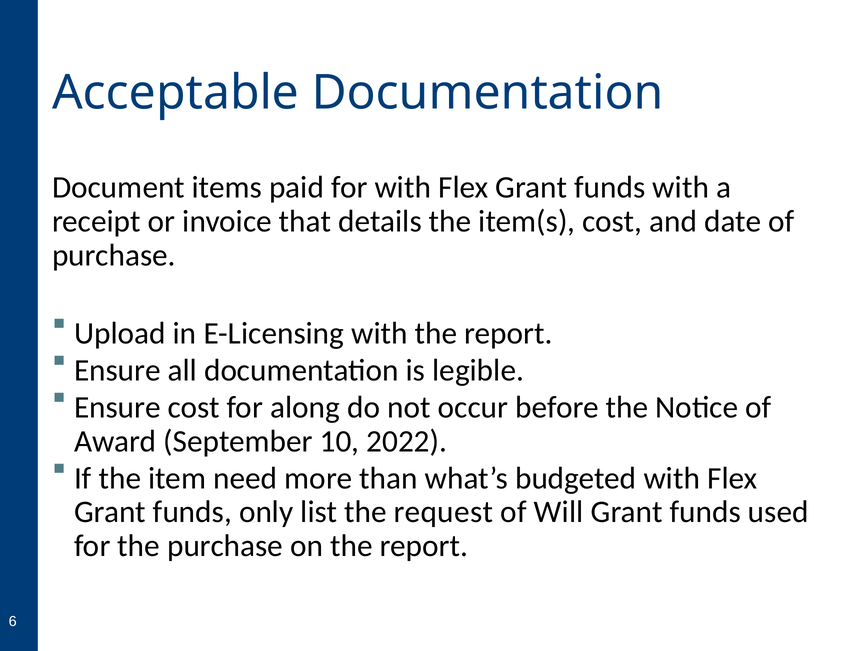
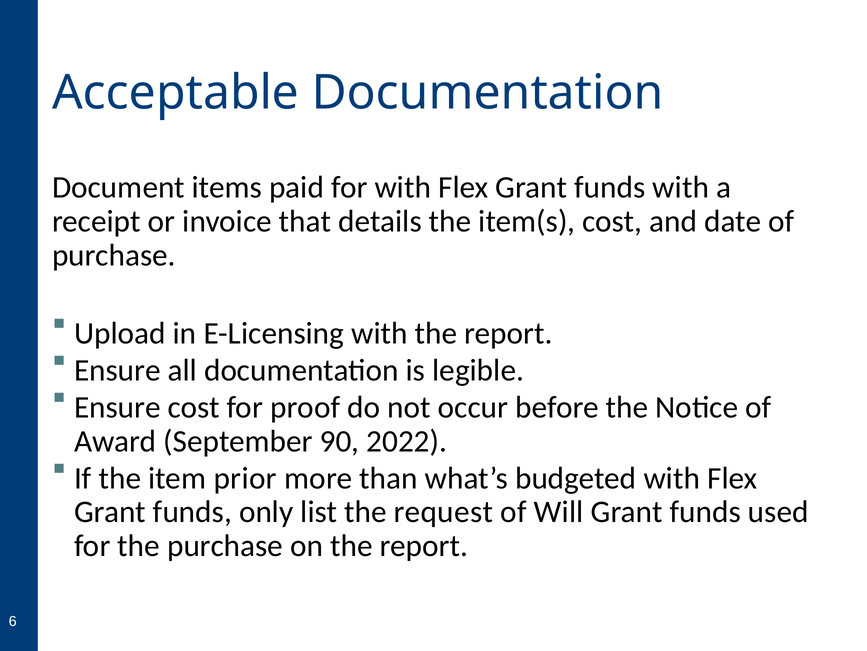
along: along -> proof
10: 10 -> 90
need: need -> prior
